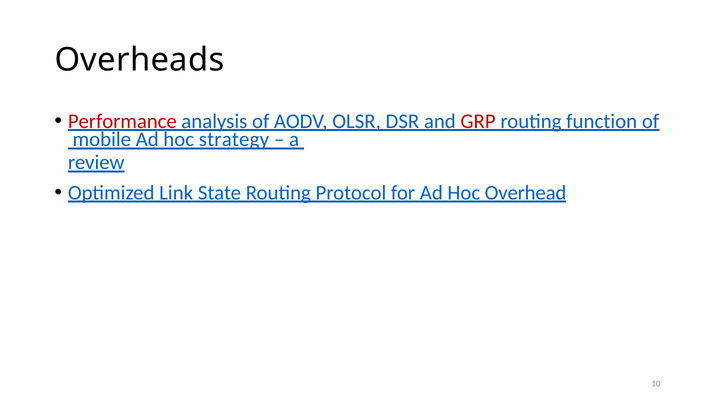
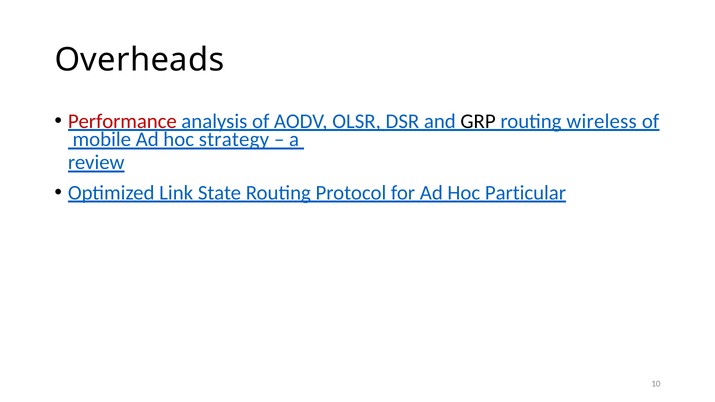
GRP colour: red -> black
function: function -> wireless
Overhead: Overhead -> Particular
